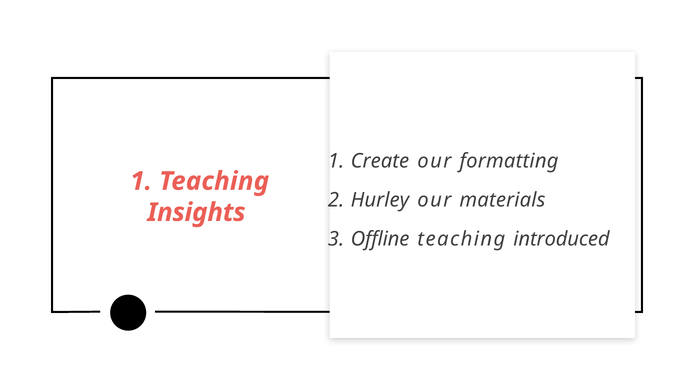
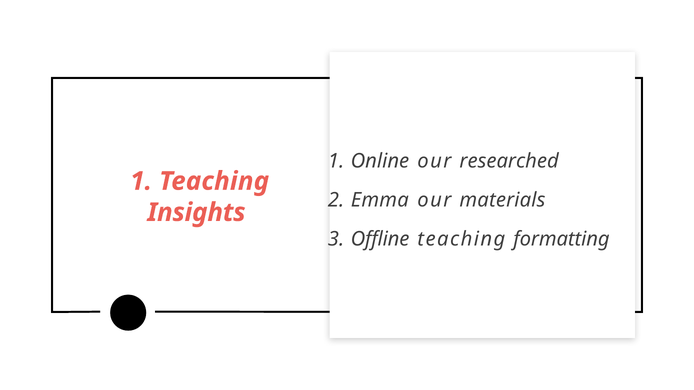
Create: Create -> Online
formatting: formatting -> researched
Hurley: Hurley -> Emma
introduced: introduced -> formatting
